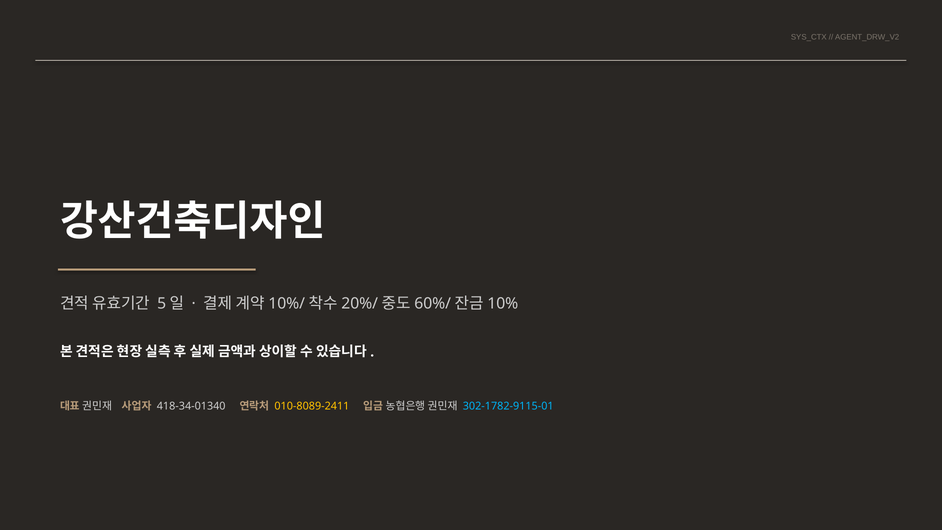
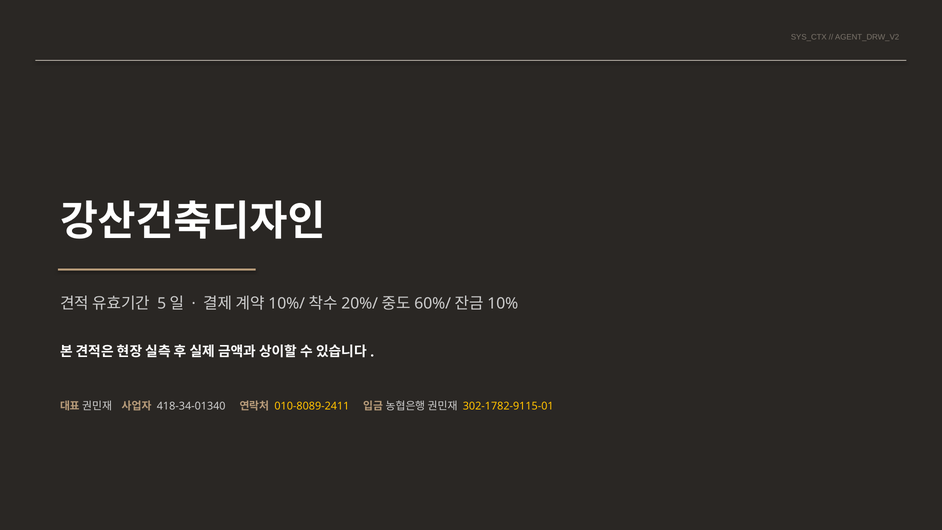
302-1782-9115-01 colour: light blue -> yellow
